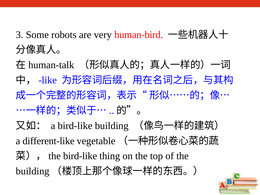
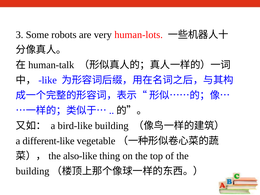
human-bird: human-bird -> human-lots
the bird-like: bird-like -> also-like
